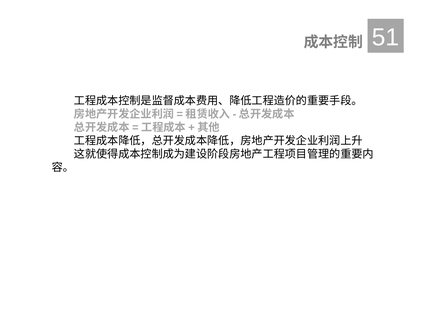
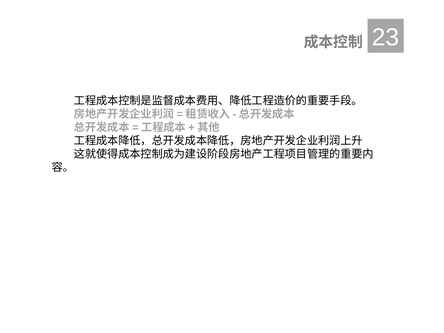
51: 51 -> 23
